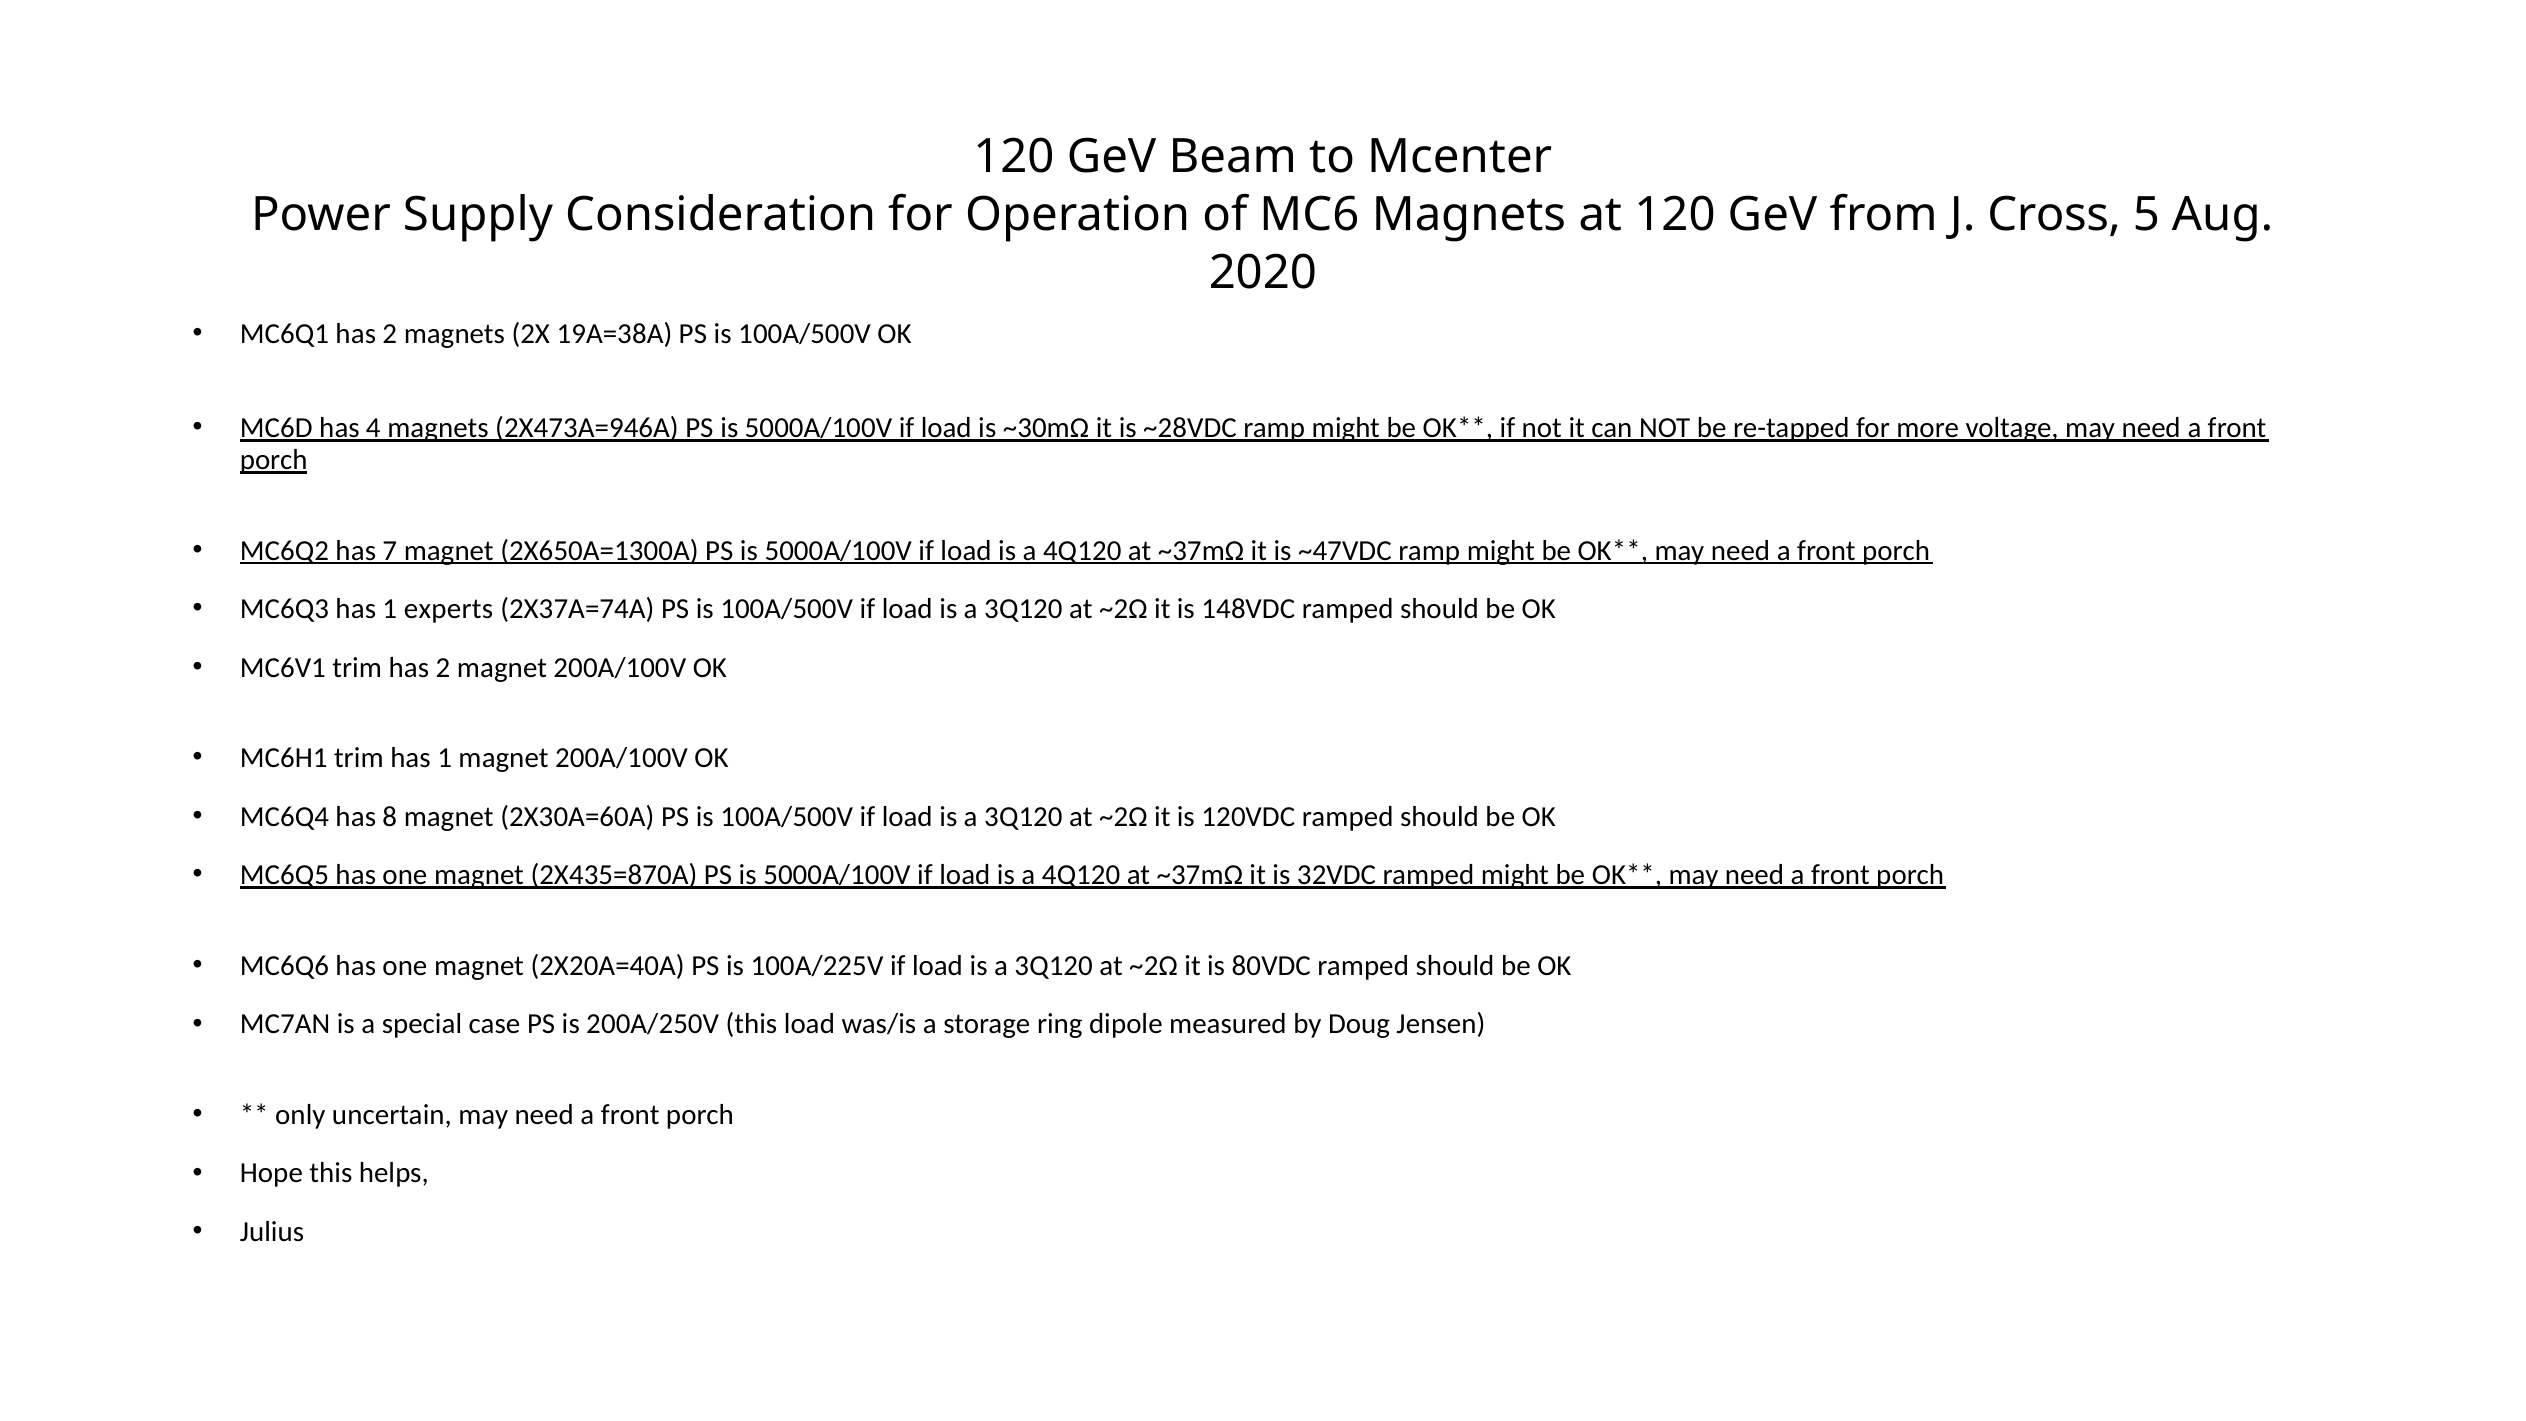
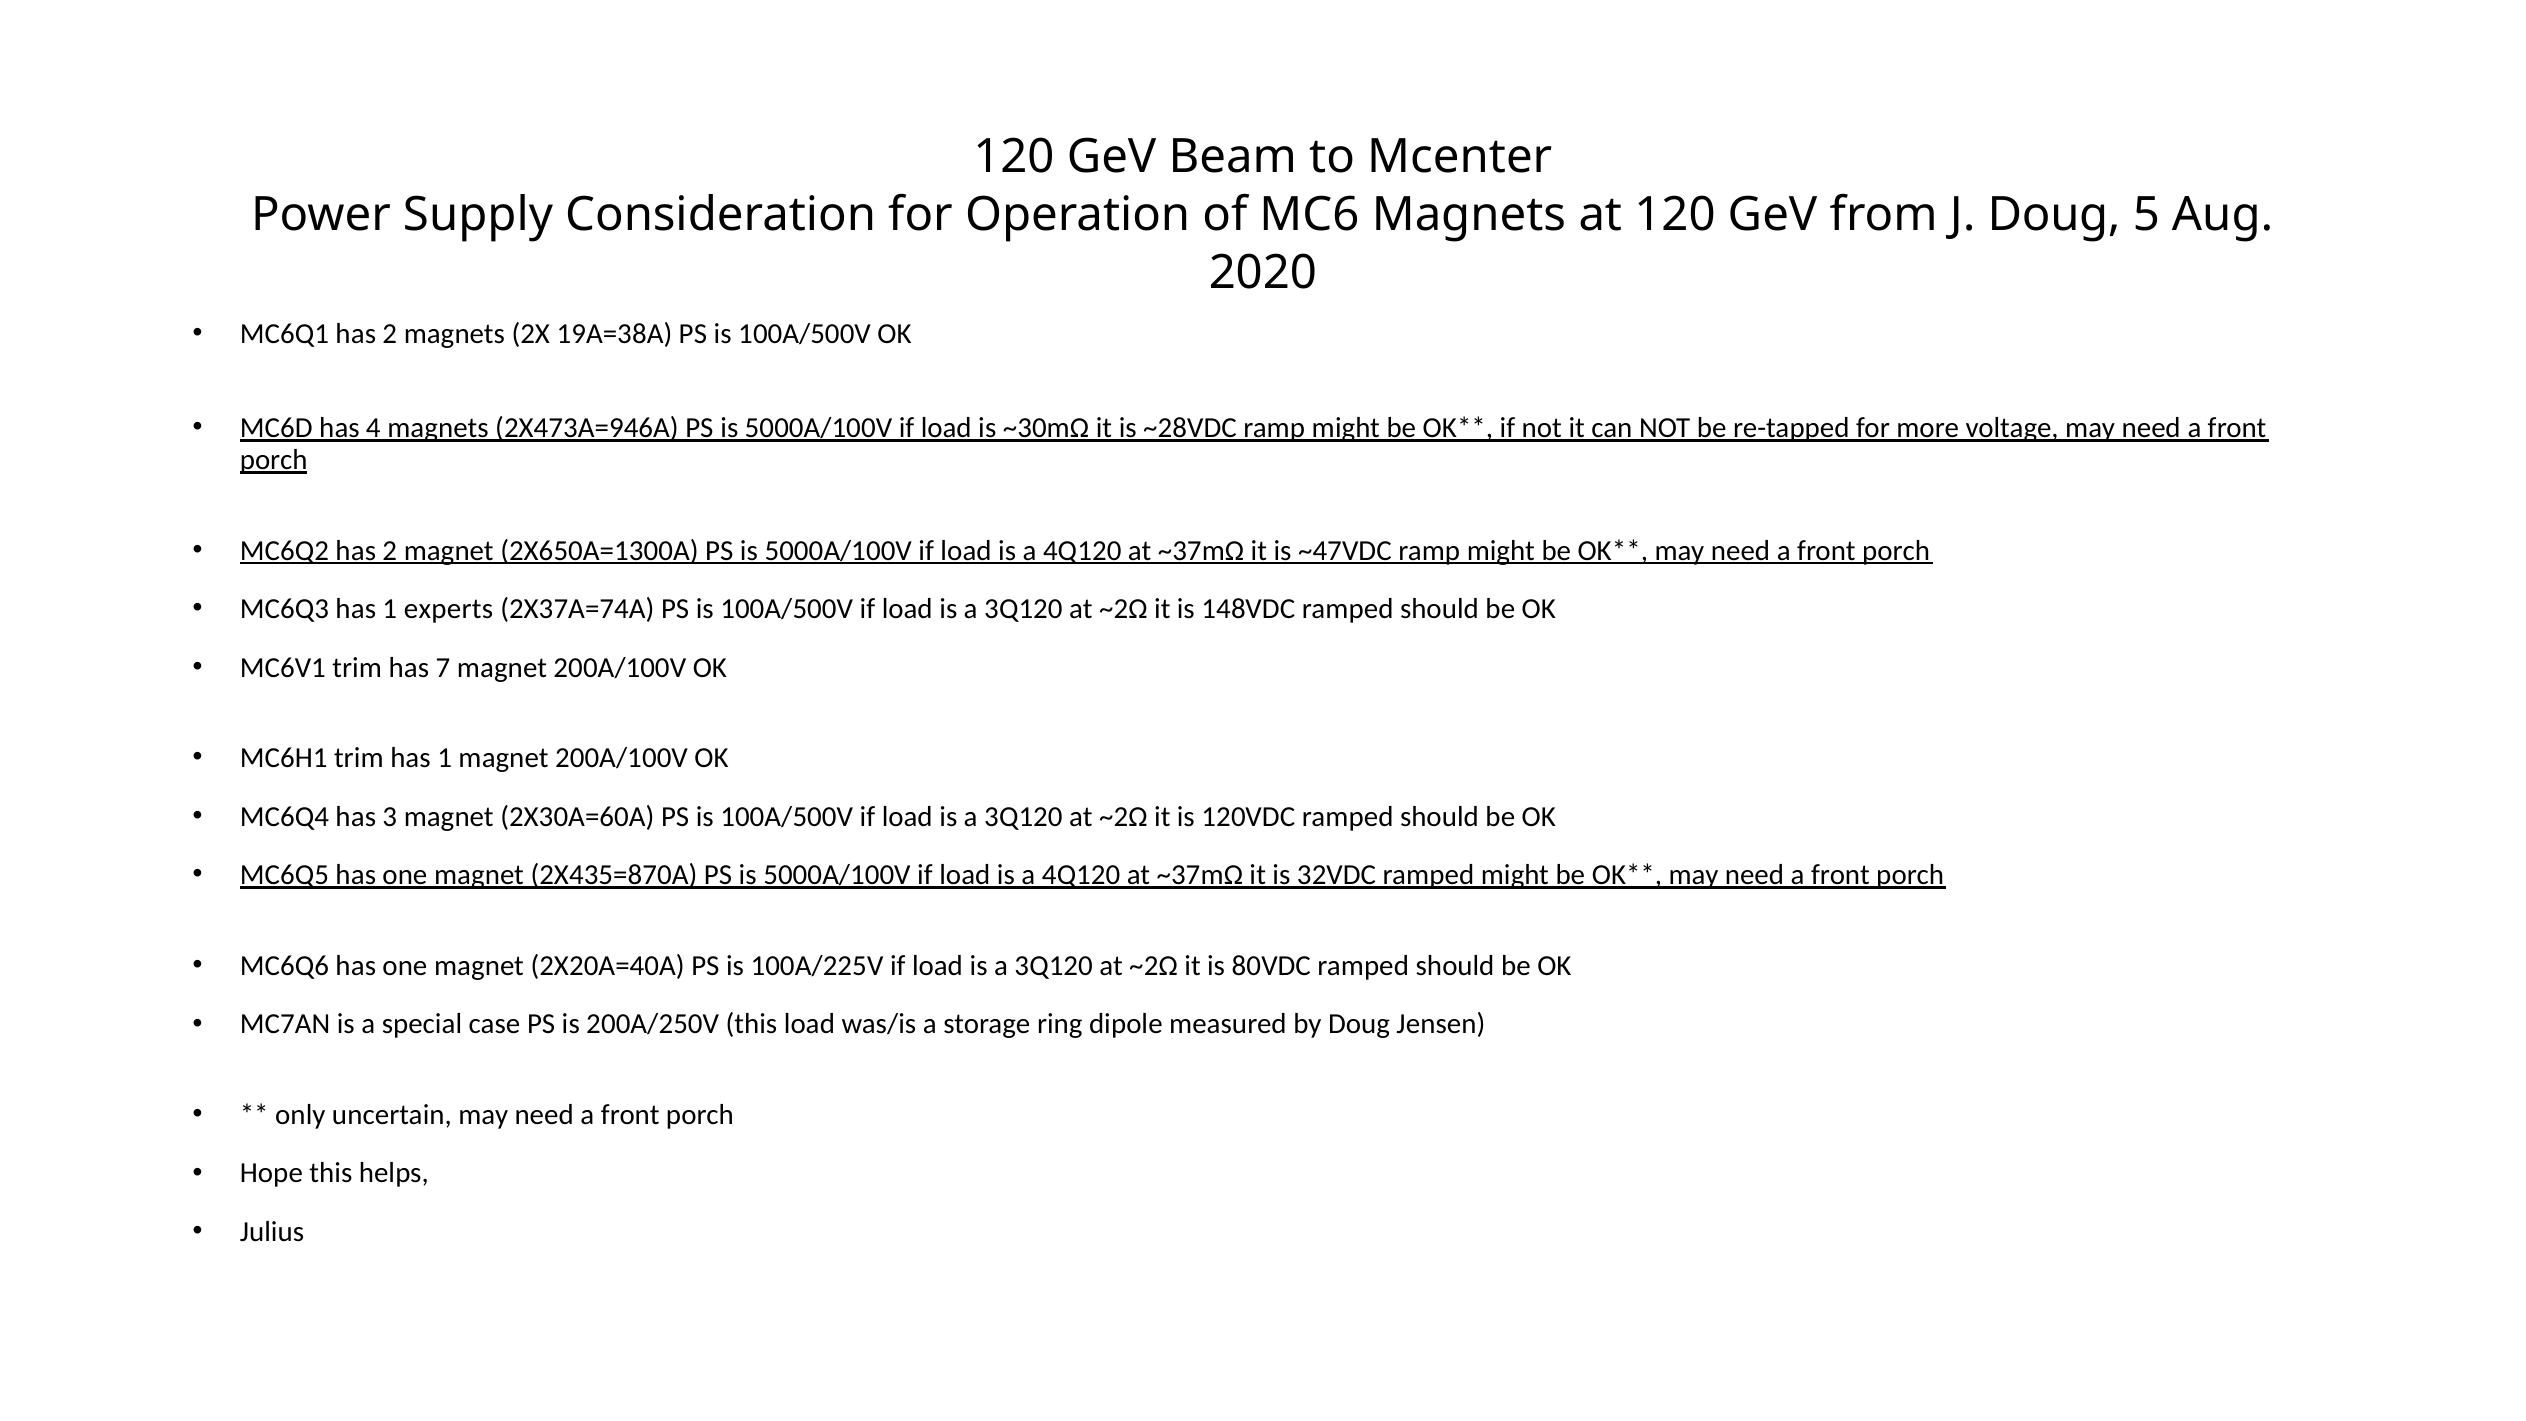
J Cross: Cross -> Doug
MC6Q2 has 7: 7 -> 2
trim has 2: 2 -> 7
8: 8 -> 3
